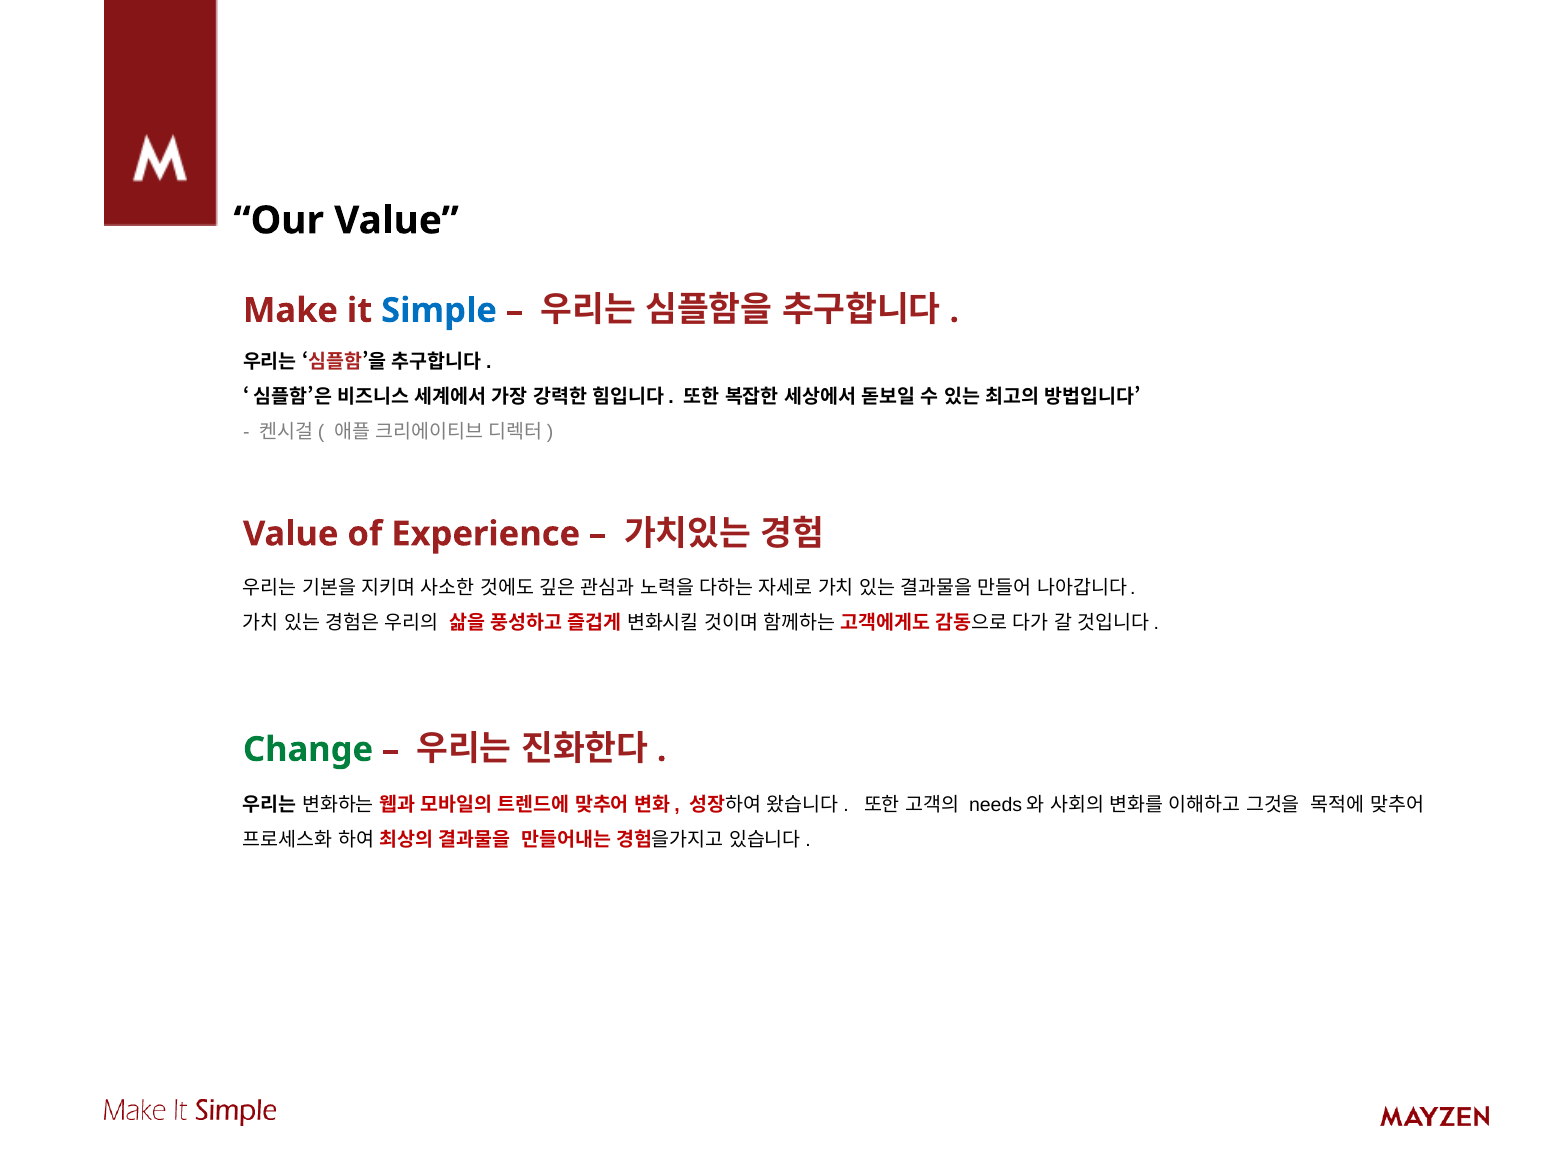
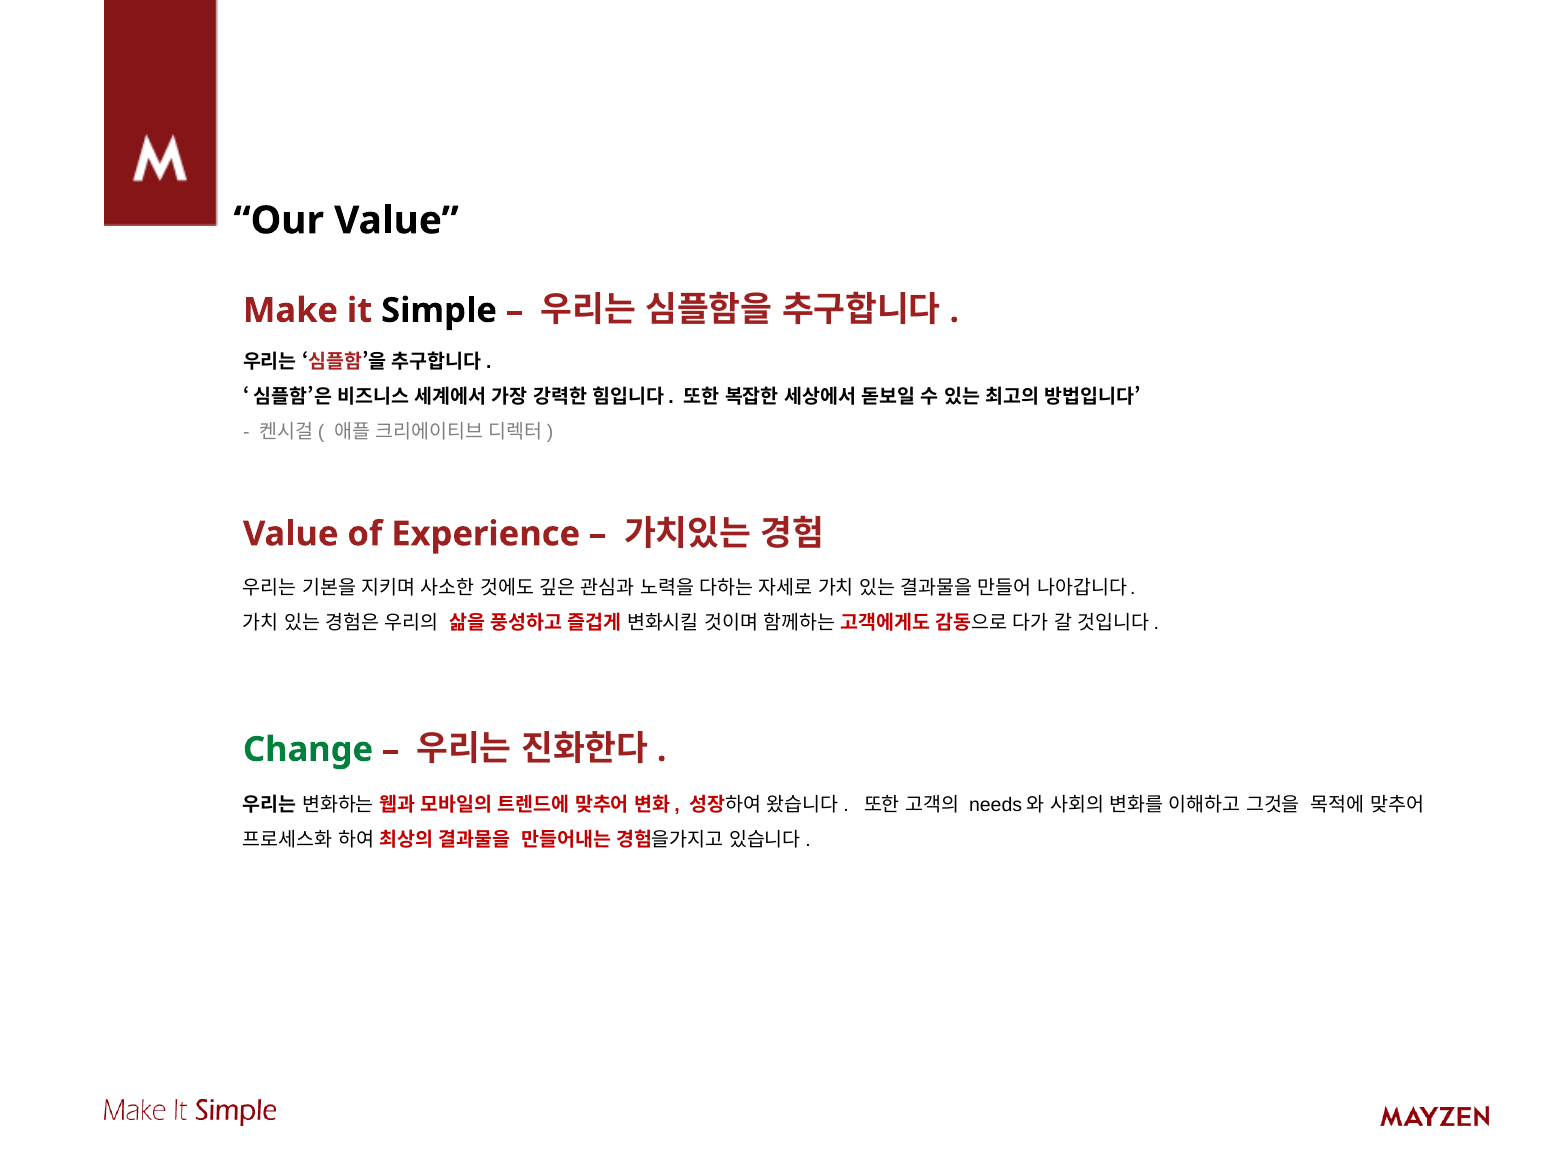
Simple colour: blue -> black
